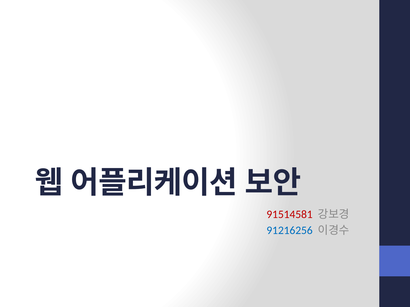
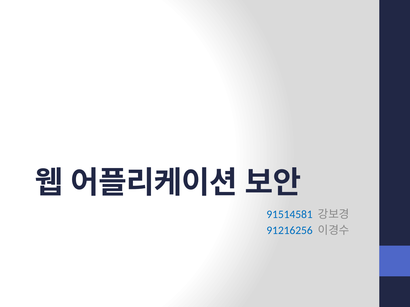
91514581 colour: red -> blue
